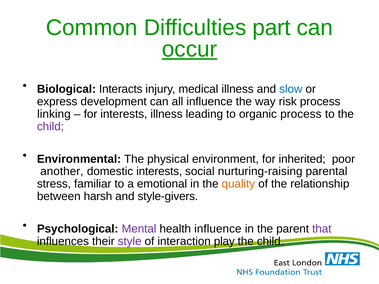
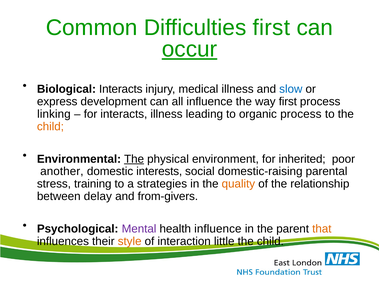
Difficulties part: part -> first
way risk: risk -> first
for interests: interests -> interacts
child at (50, 127) colour: purple -> orange
The at (134, 159) underline: none -> present
nurturing-raising: nurturing-raising -> domestic-raising
familiar: familiar -> training
emotional: emotional -> strategies
harsh: harsh -> delay
style-givers: style-givers -> from-givers
that colour: purple -> orange
style colour: purple -> orange
play: play -> little
